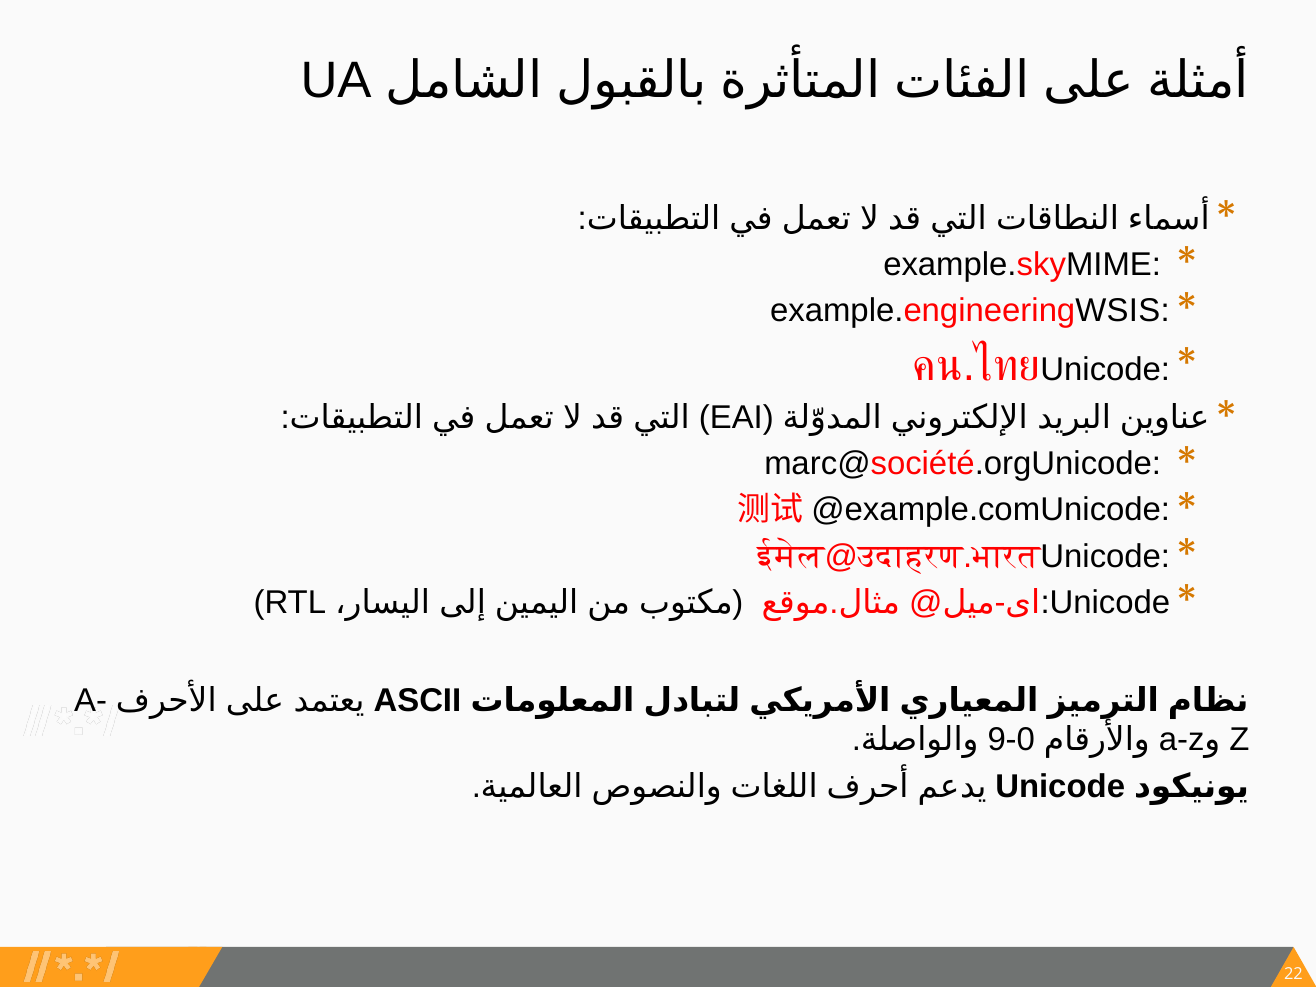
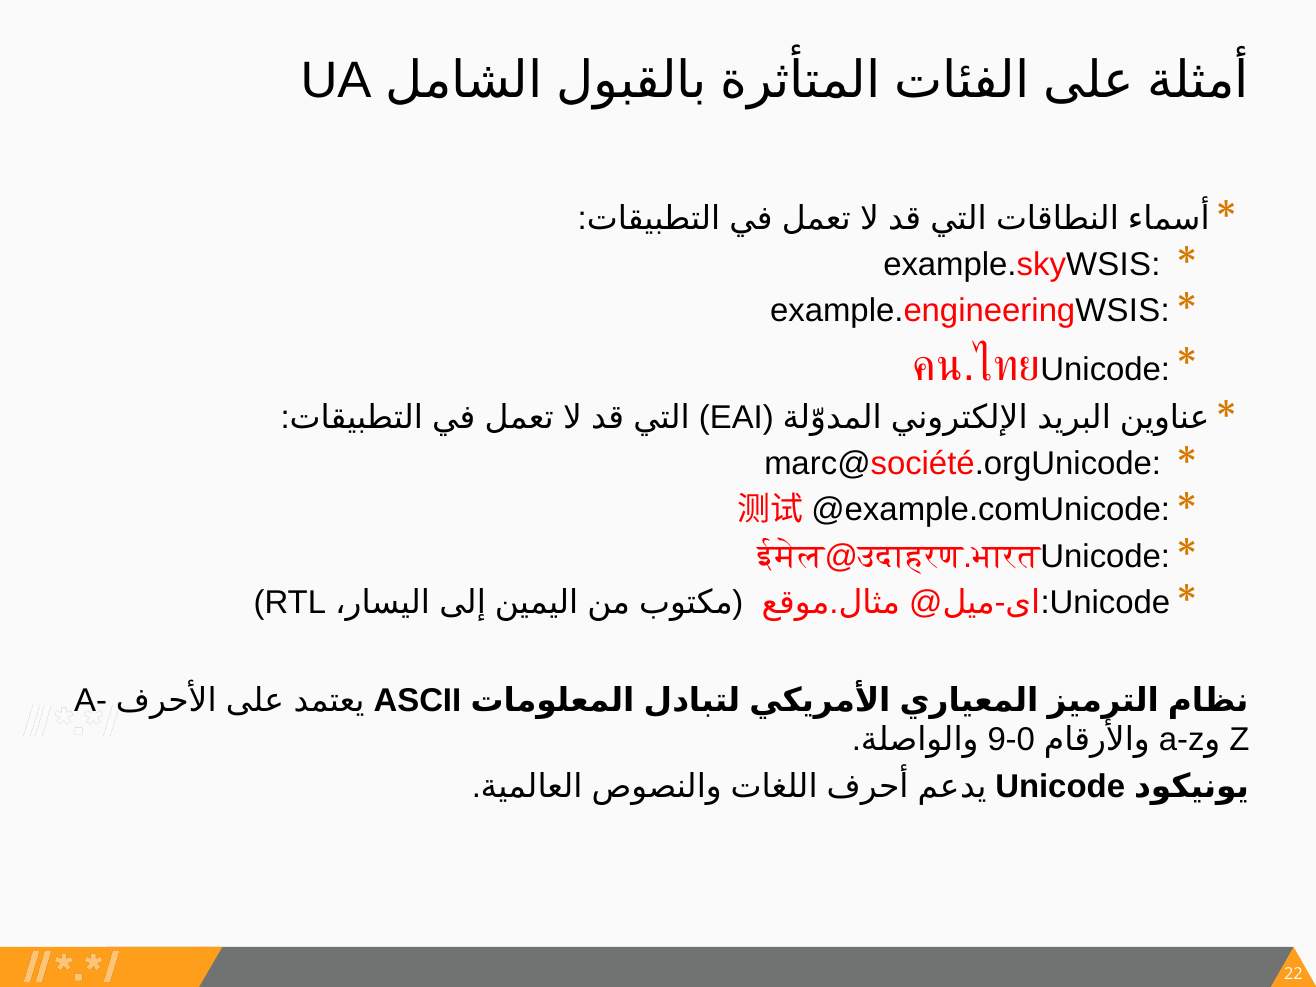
MIME at (1113, 264): MIME -> WSIS
